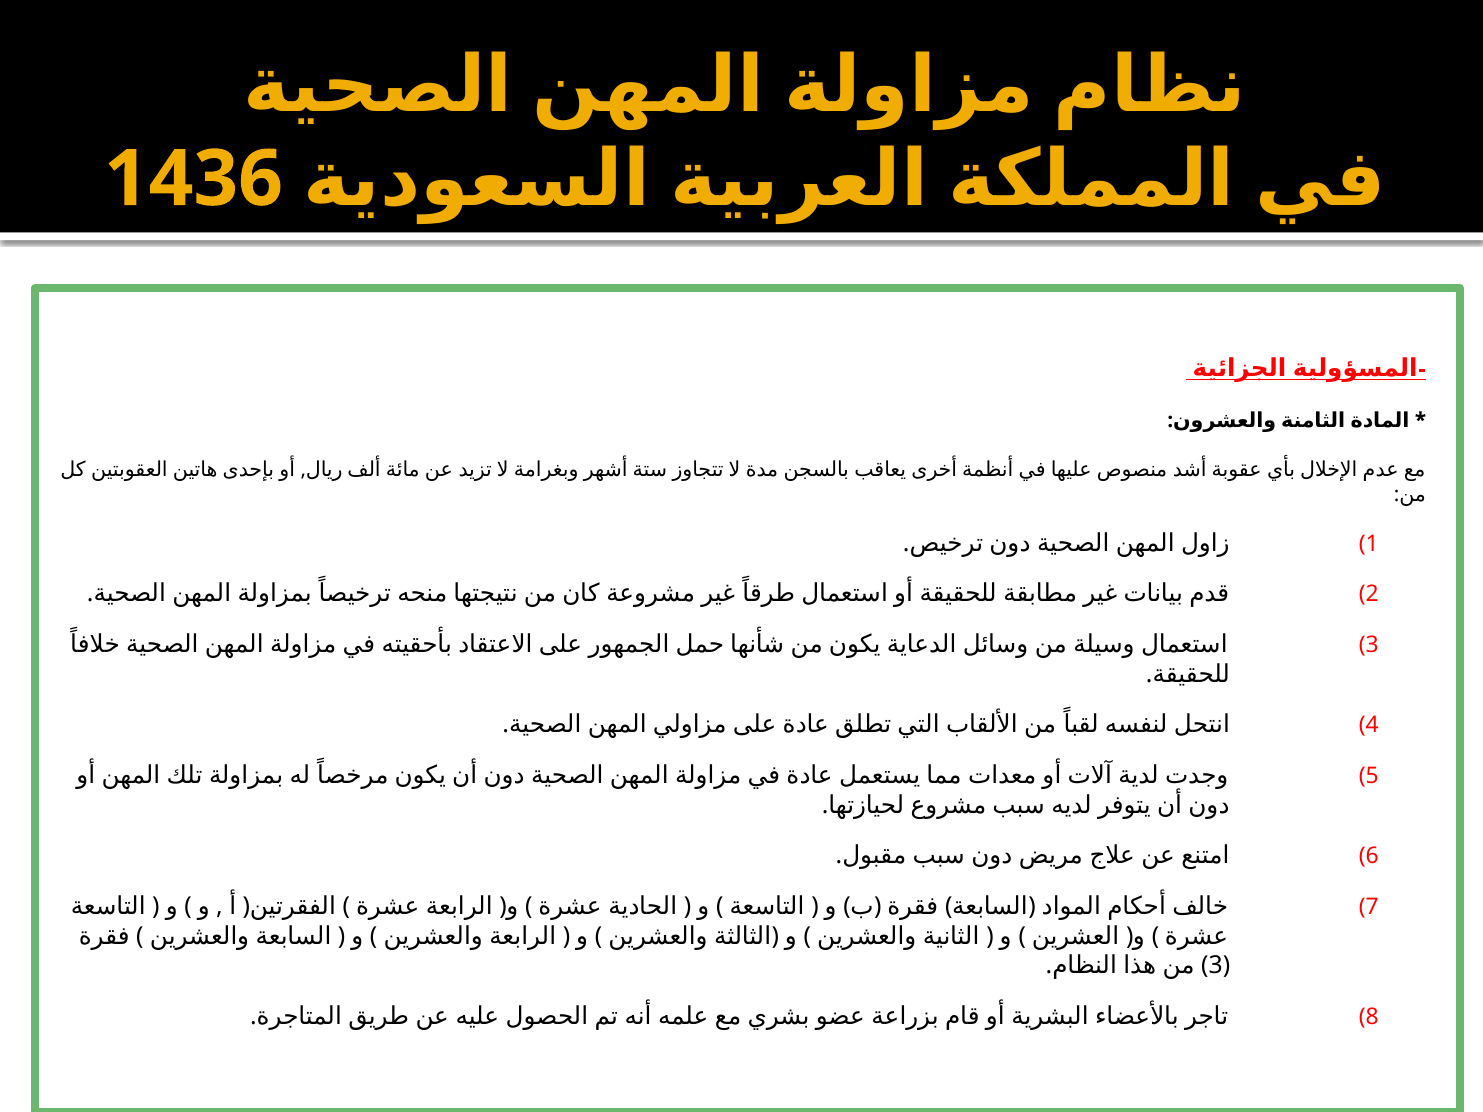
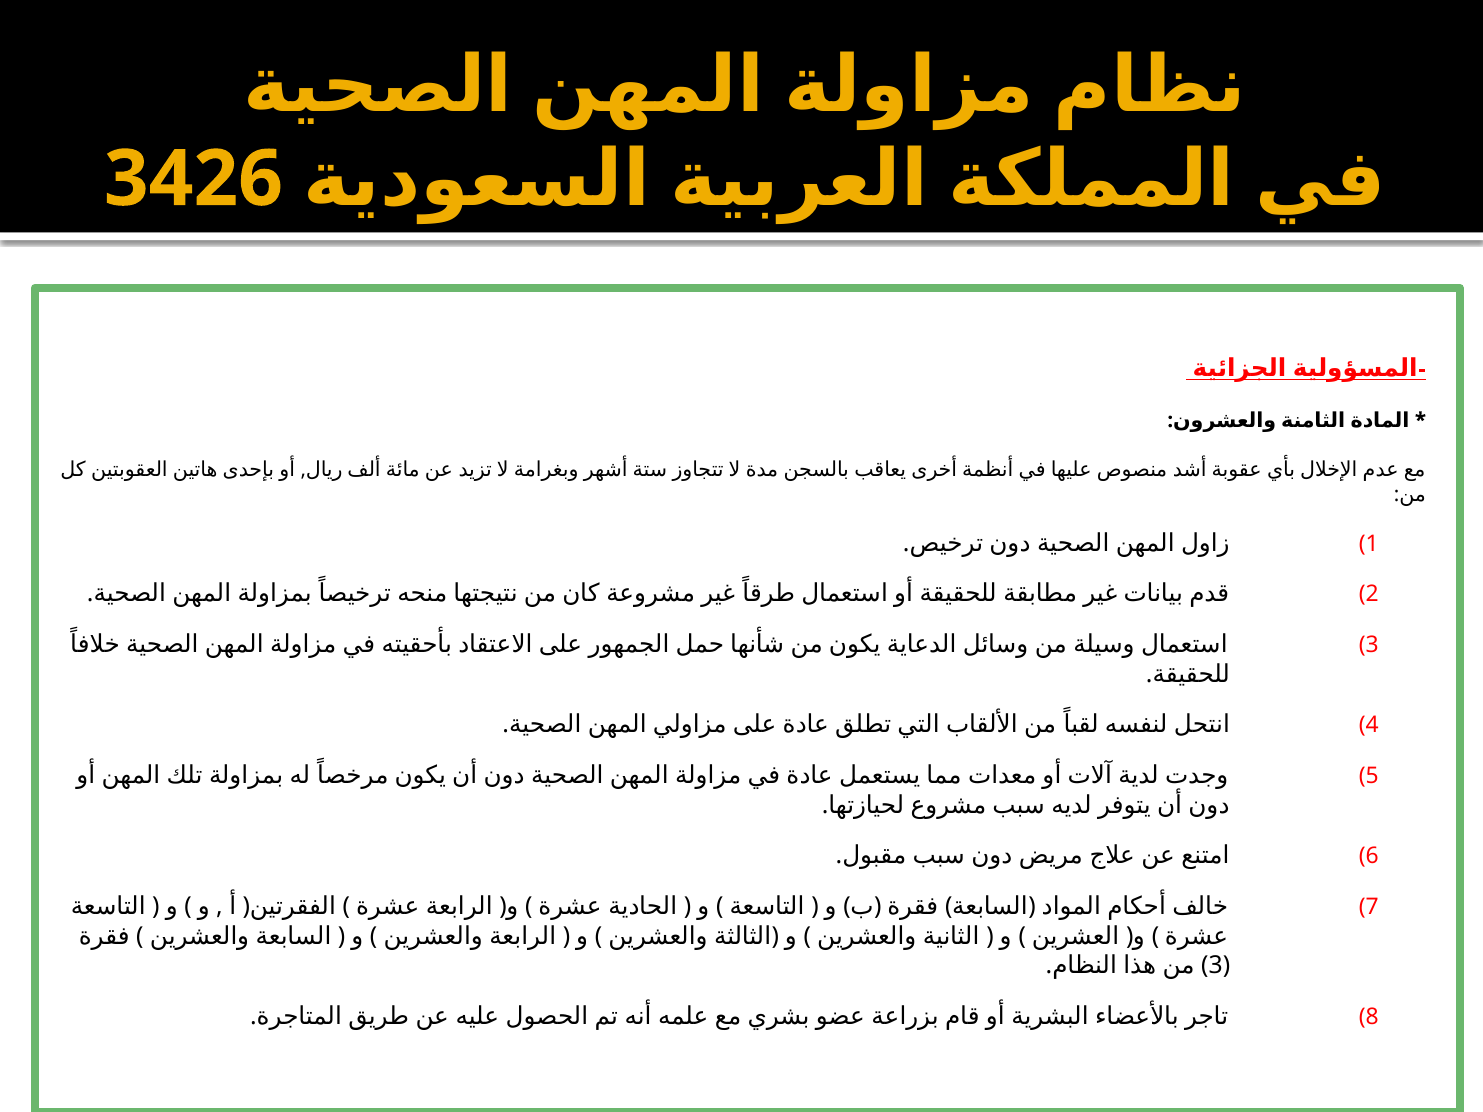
1436: 1436 -> 3426
